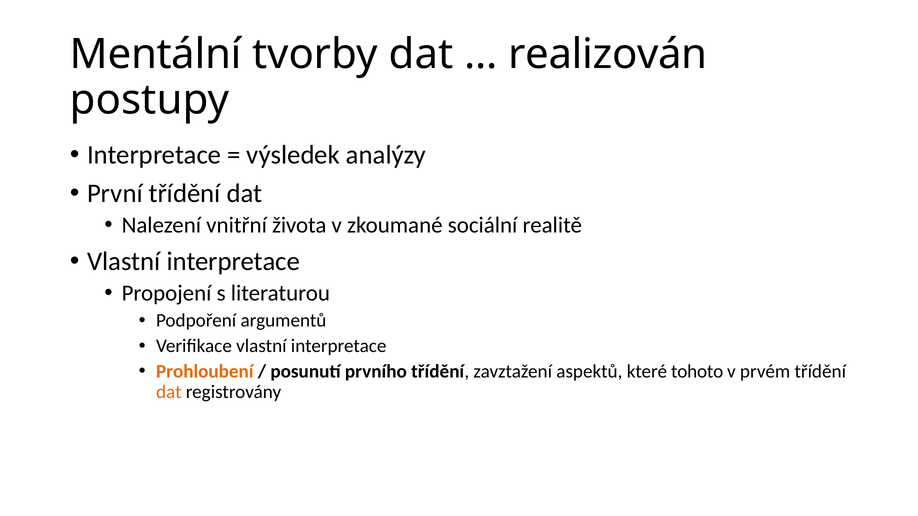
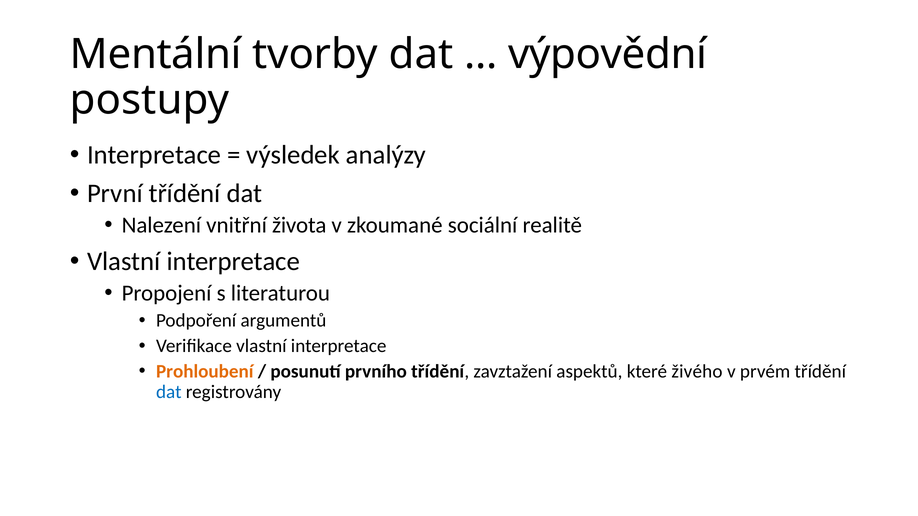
realizován: realizován -> výpovědní
tohoto: tohoto -> živého
dat at (169, 392) colour: orange -> blue
